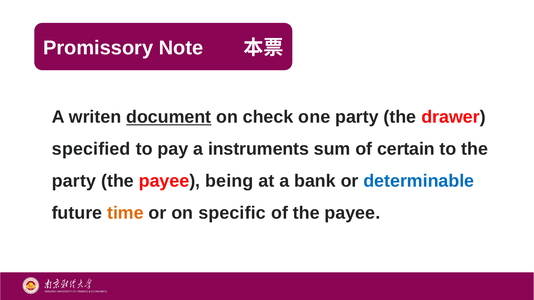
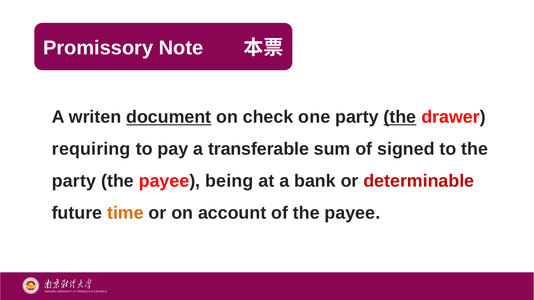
the at (400, 117) underline: none -> present
specified: specified -> requiring
instruments: instruments -> transferable
certain: certain -> signed
determinable colour: blue -> red
specific: specific -> account
